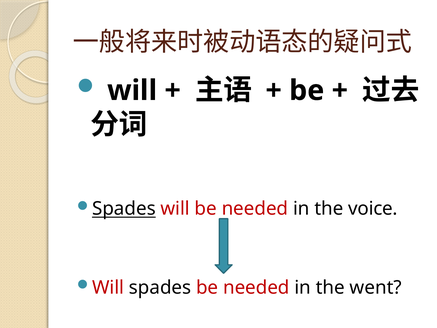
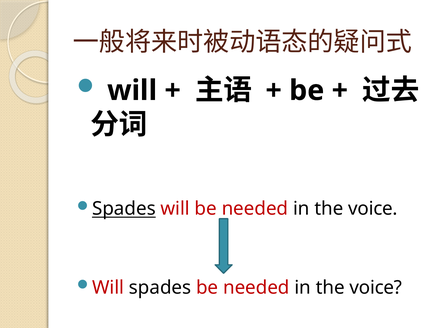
went at (376, 287): went -> voice
